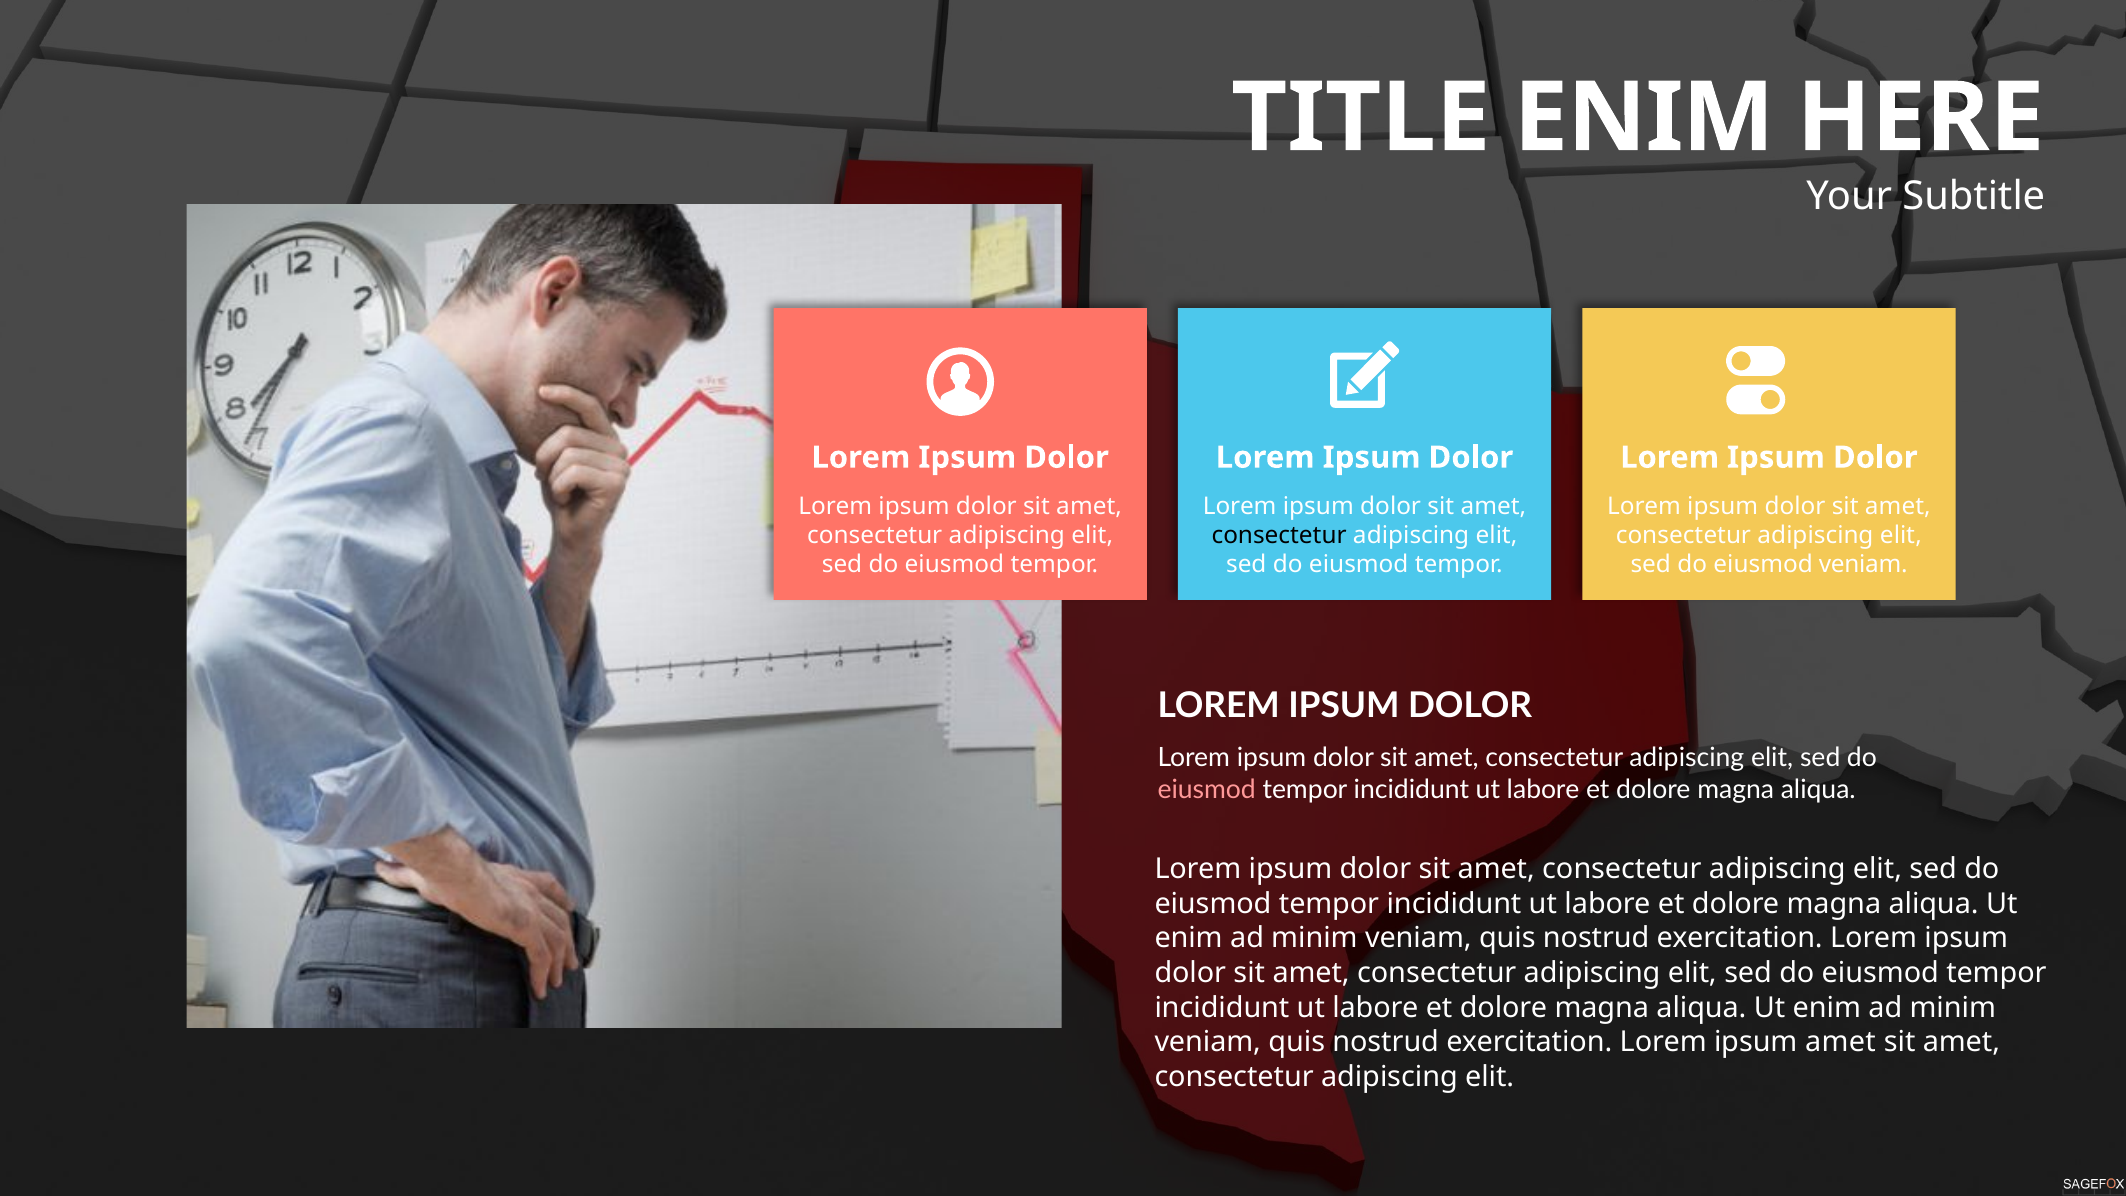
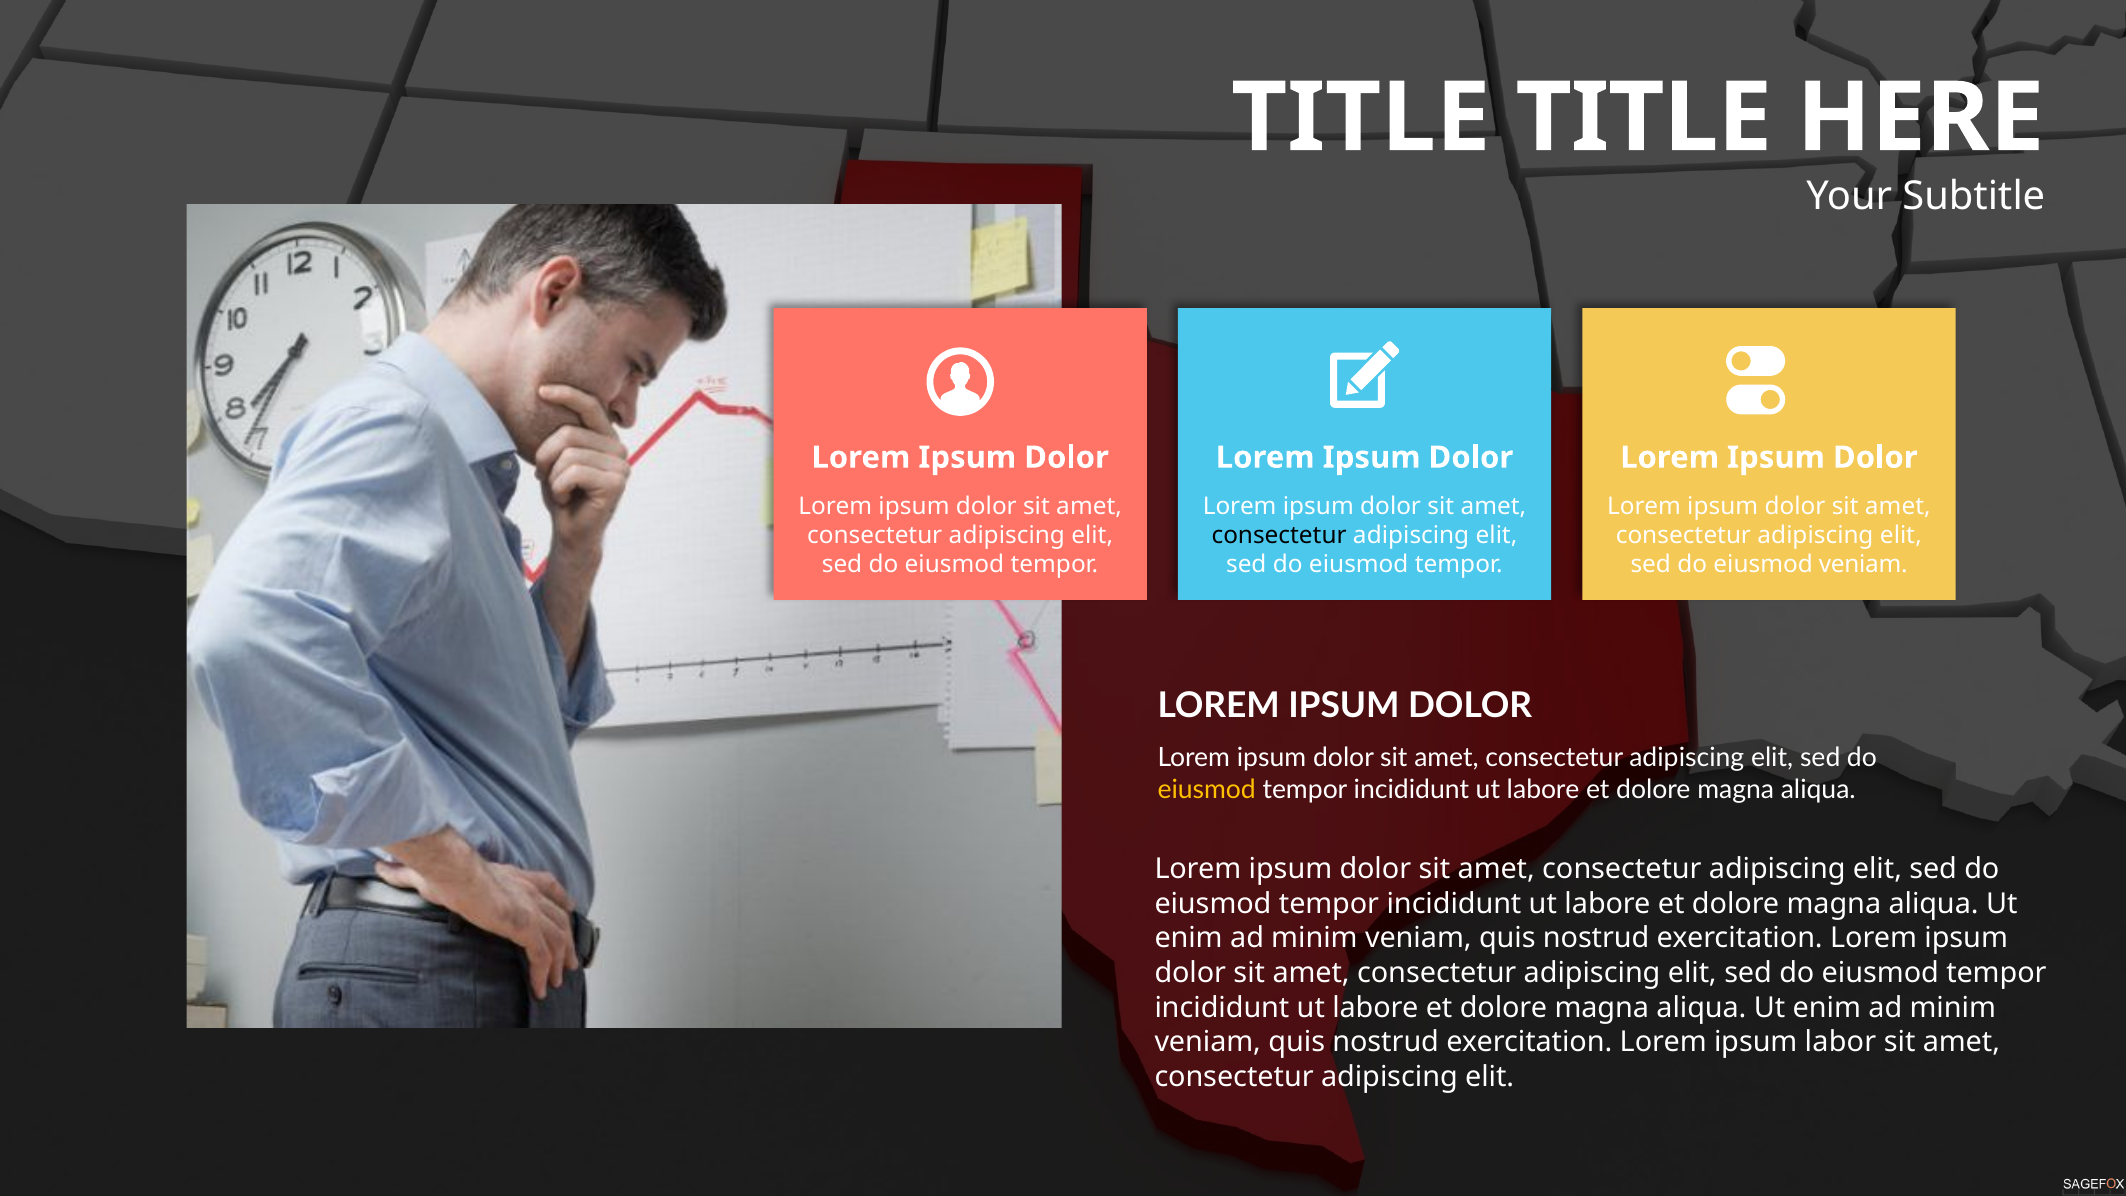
TITLE ENIM: ENIM -> TITLE
eiusmod at (1207, 790) colour: pink -> yellow
ipsum amet: amet -> labor
